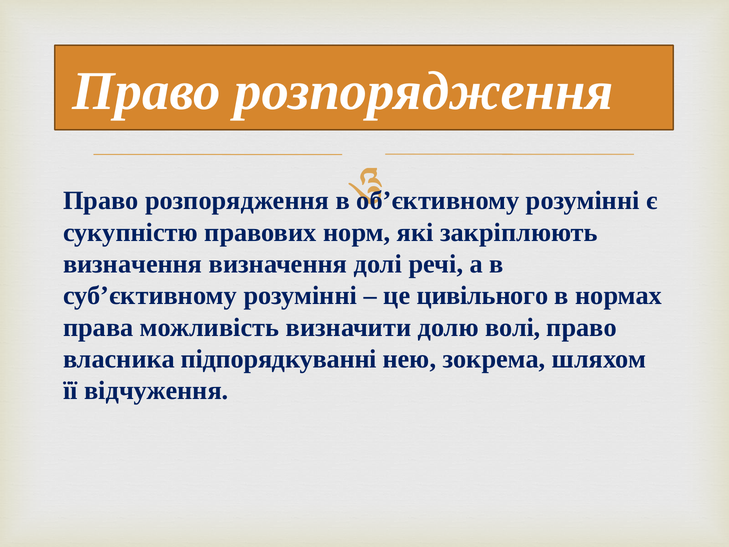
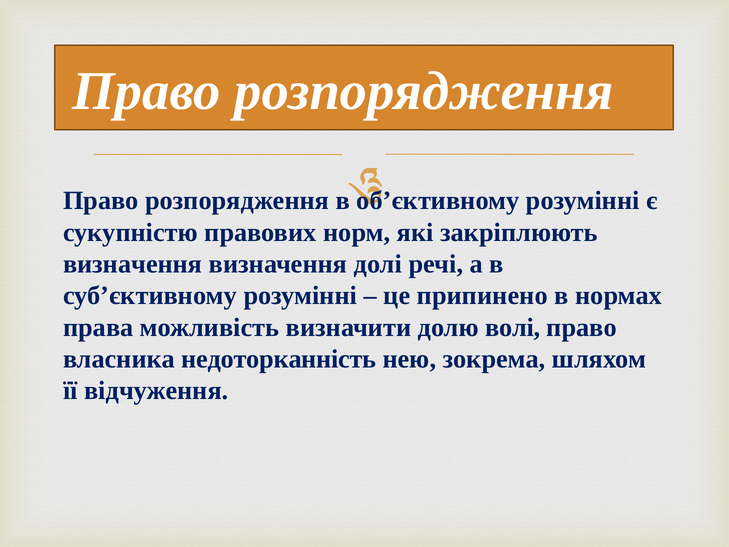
цивільного: цивільного -> припинено
підпорядкуванні: підпорядкуванні -> недоторканність
